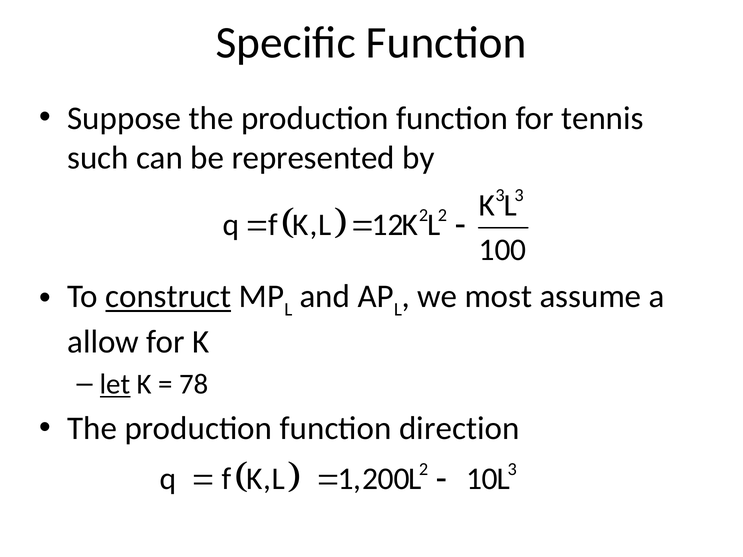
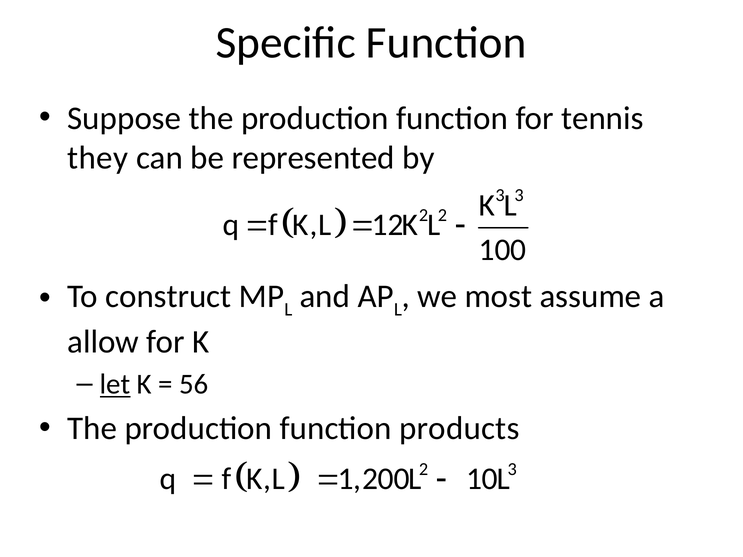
such: such -> they
construct underline: present -> none
78: 78 -> 56
direction: direction -> products
